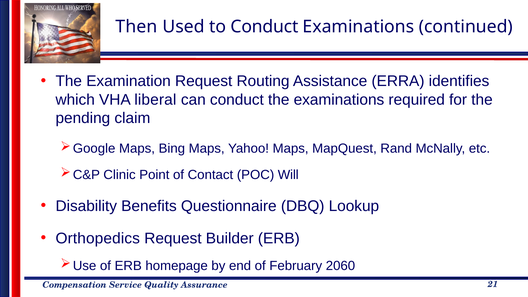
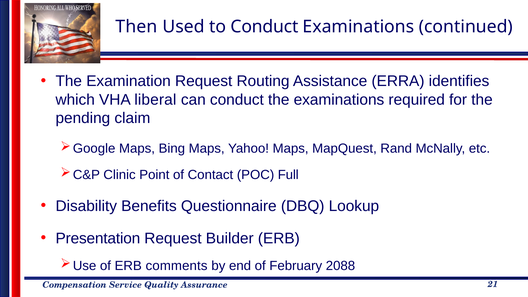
Will: Will -> Full
Orthopedics: Orthopedics -> Presentation
homepage: homepage -> comments
2060: 2060 -> 2088
